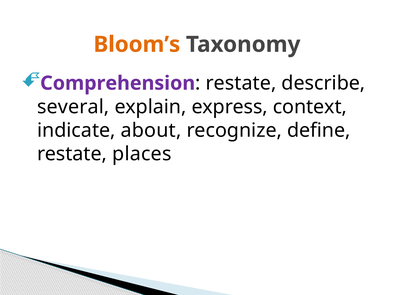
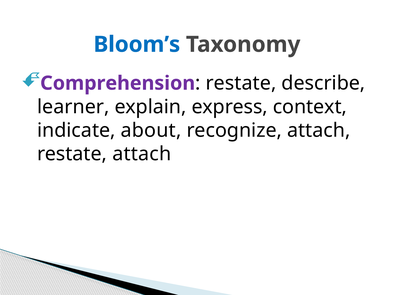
Bloom’s colour: orange -> blue
several: several -> learner
recognize define: define -> attach
restate places: places -> attach
